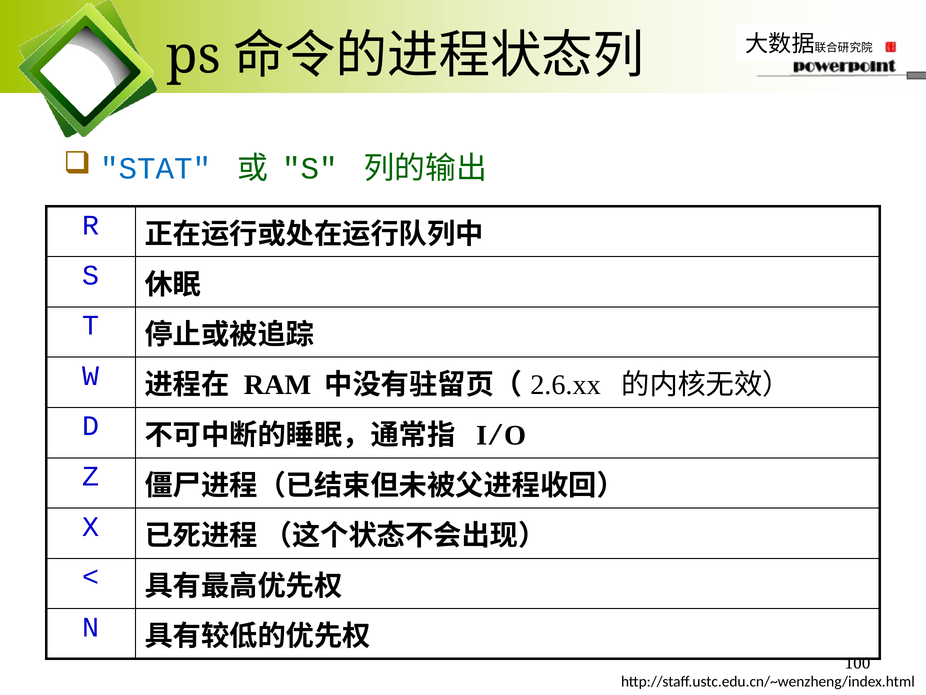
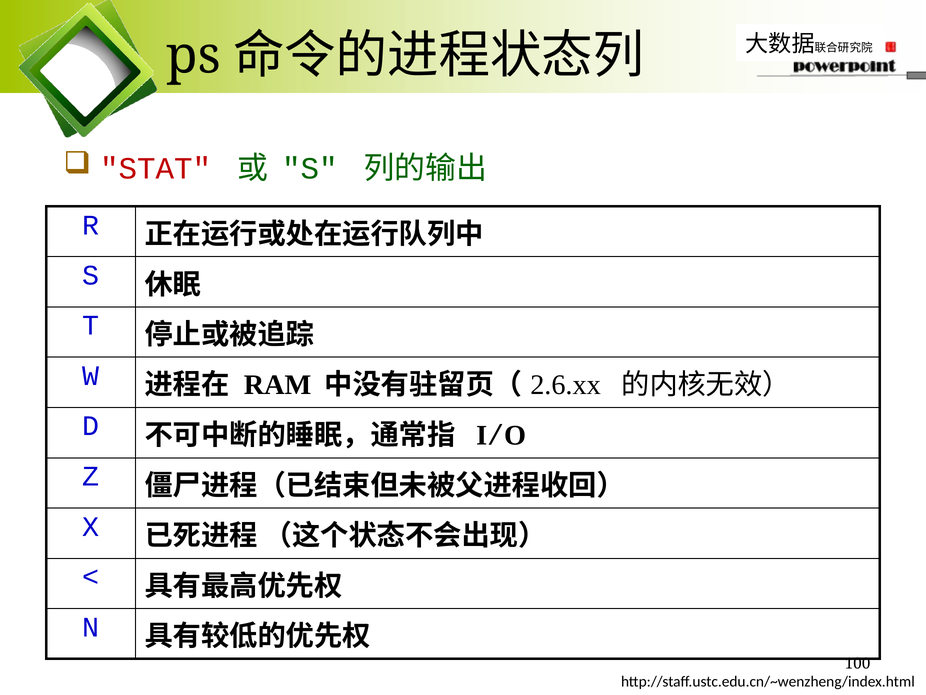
STAT colour: blue -> red
